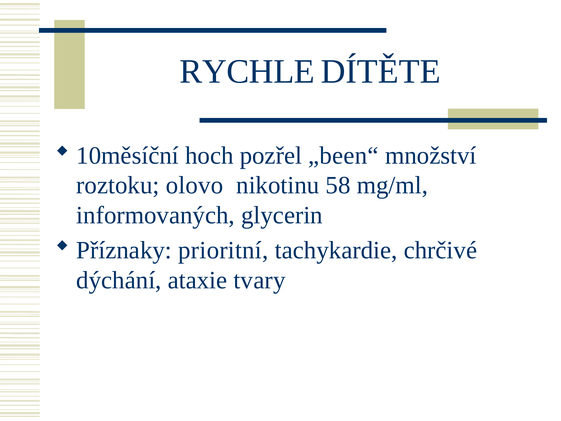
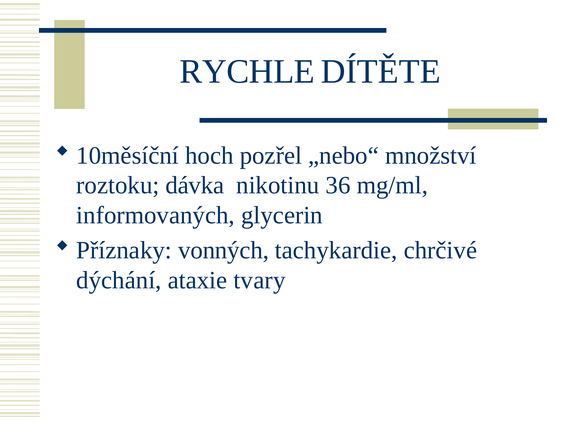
„been“: „been“ -> „nebo“
olovo: olovo -> dávka
58: 58 -> 36
prioritní: prioritní -> vonných
